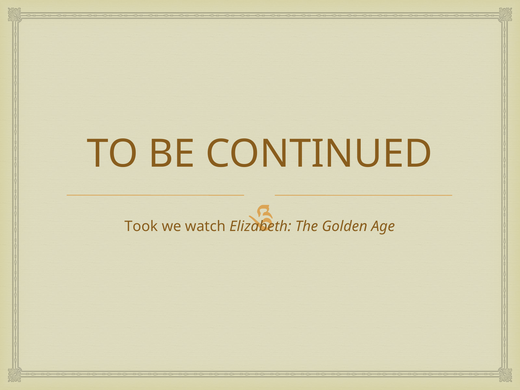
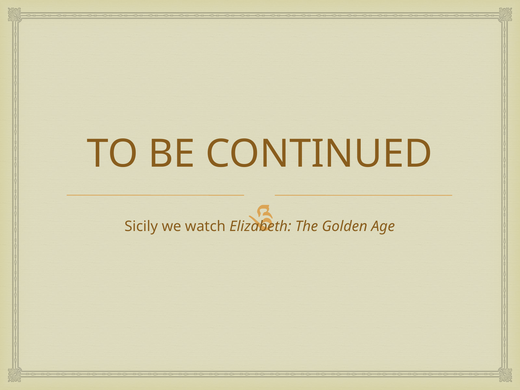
Took: Took -> Sicily
